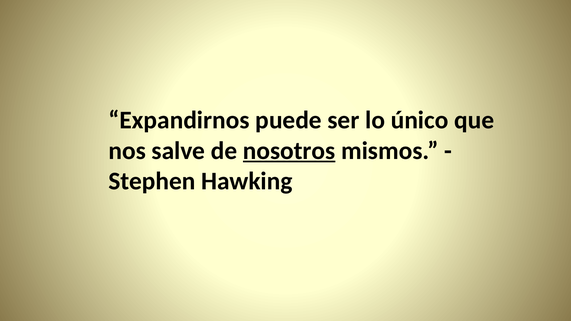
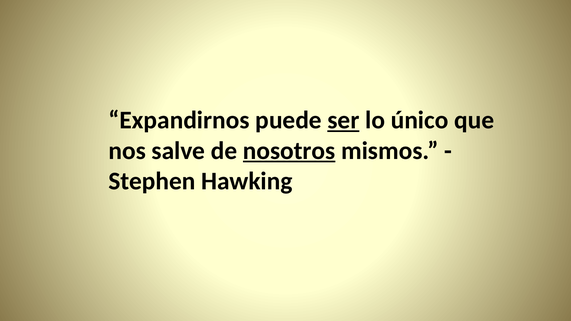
ser underline: none -> present
